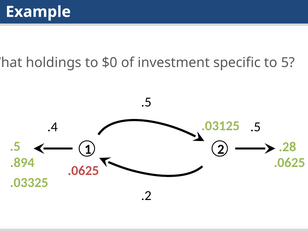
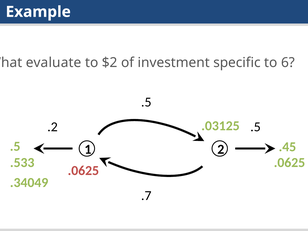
holdings: holdings -> evaluate
$0: $0 -> $2
5: 5 -> 6
.4: .4 -> .2
.28: .28 -> .45
.894: .894 -> .533
.03325: .03325 -> .34049
.2: .2 -> .7
